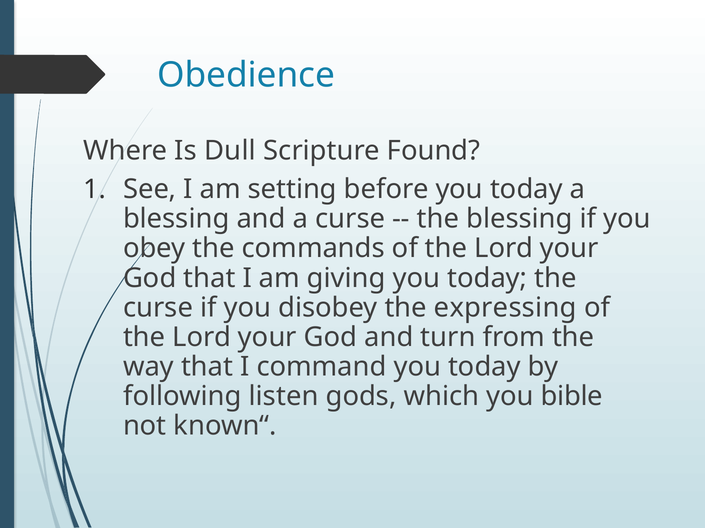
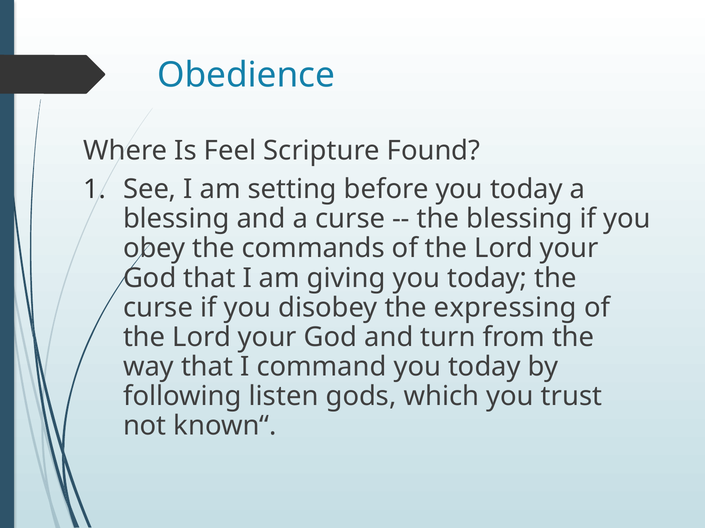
Dull: Dull -> Feel
bible: bible -> trust
